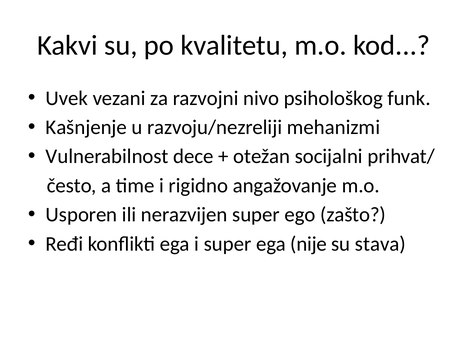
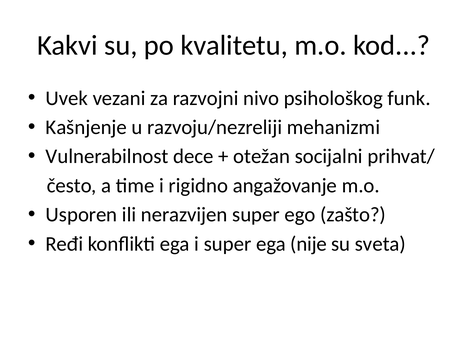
stava: stava -> sveta
